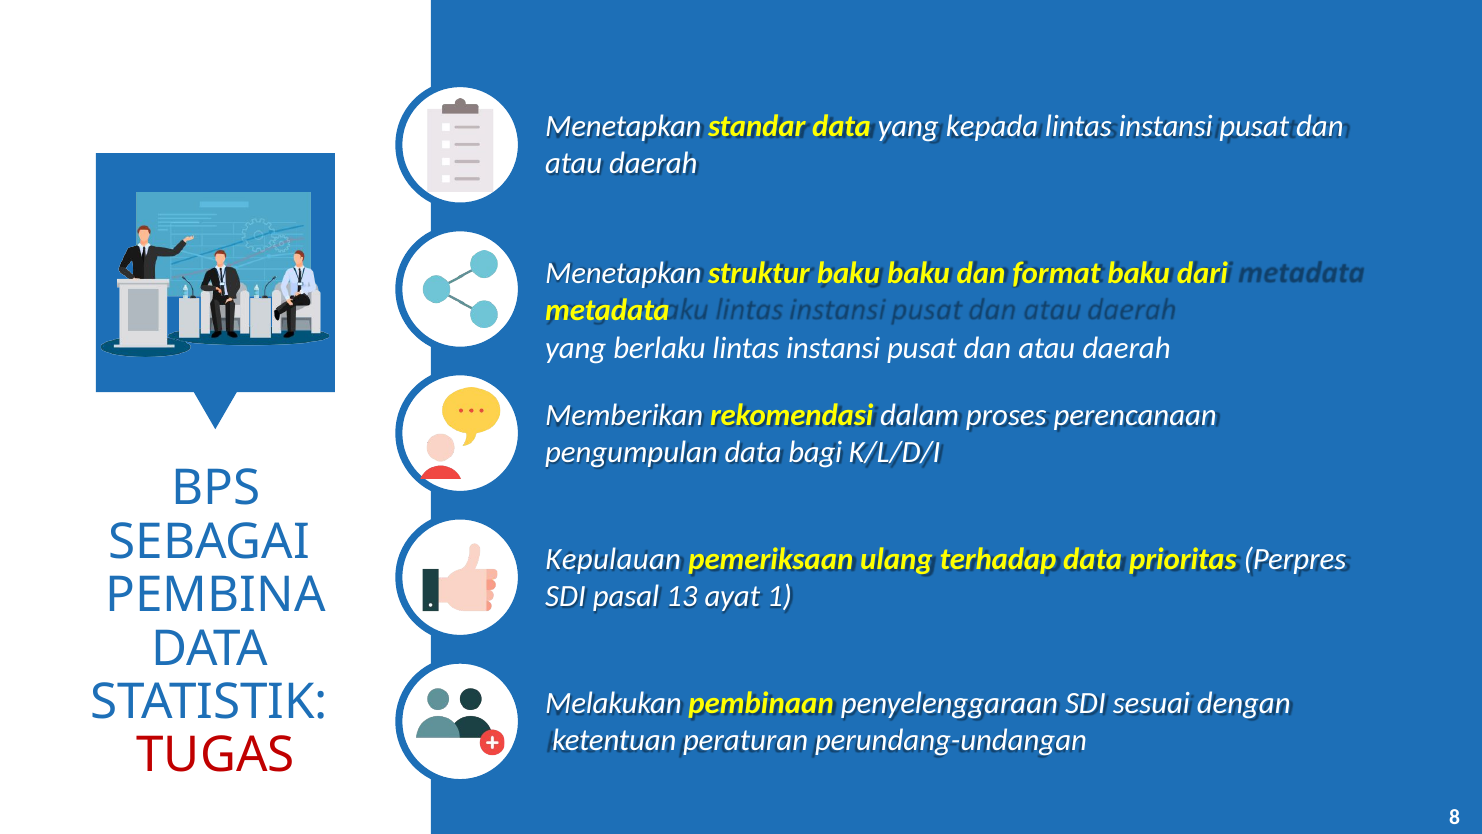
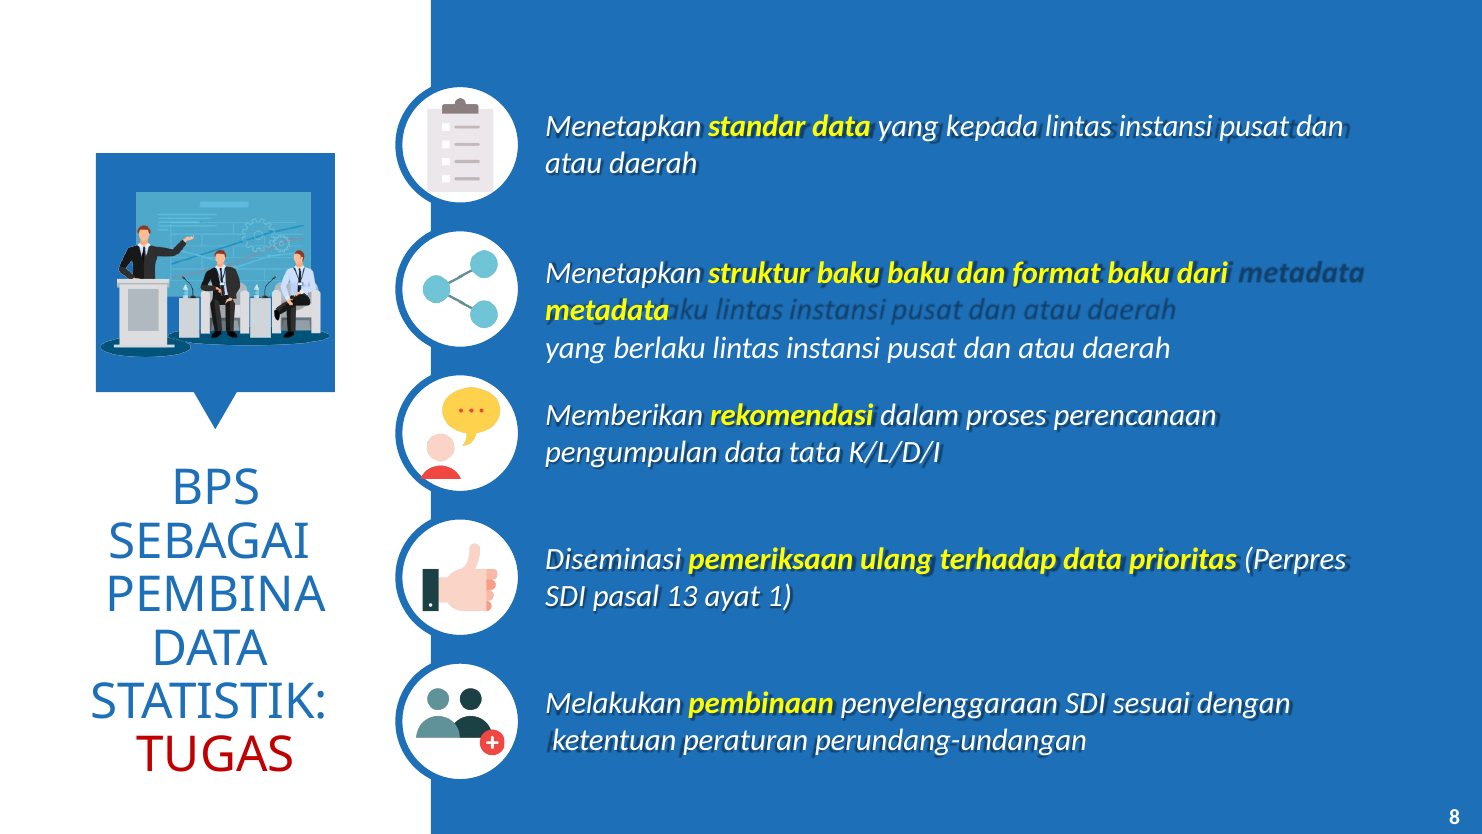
bagi: bagi -> tata
Kepulauan: Kepulauan -> Diseminasi
